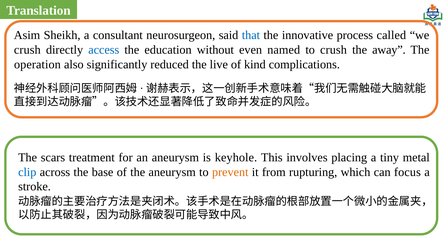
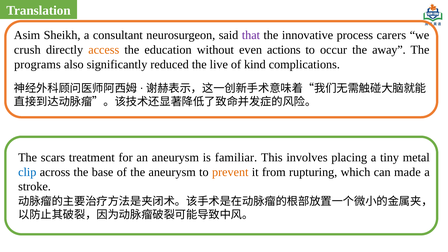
that colour: blue -> purple
called: called -> carers
access colour: blue -> orange
named: named -> actions
to crush: crush -> occur
operation: operation -> programs
keyhole: keyhole -> familiar
focus: focus -> made
